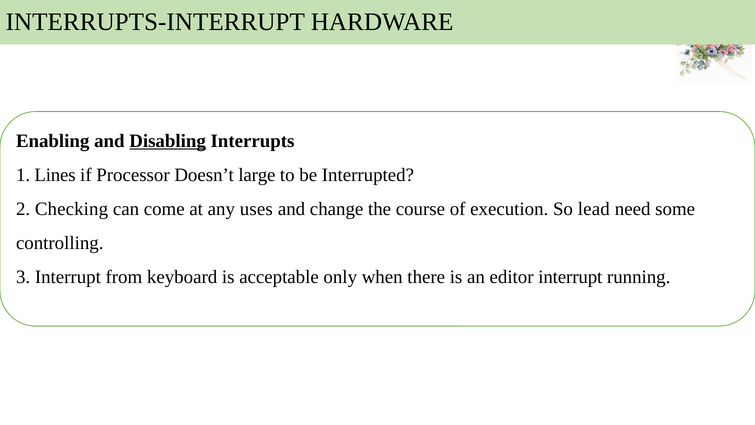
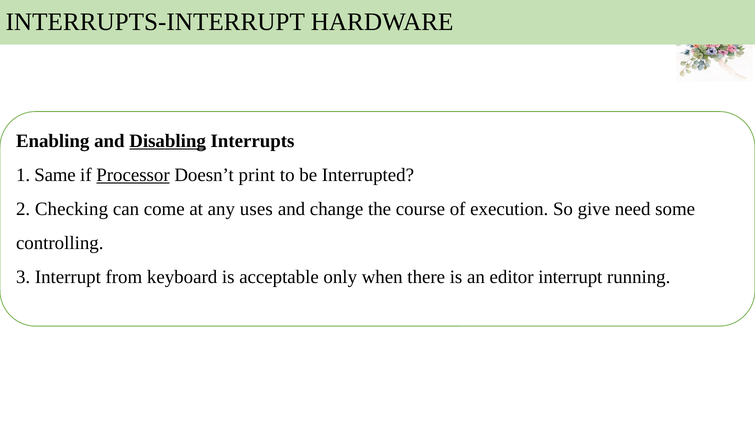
Lines: Lines -> Same
Processor underline: none -> present
large: large -> print
lead: lead -> give
